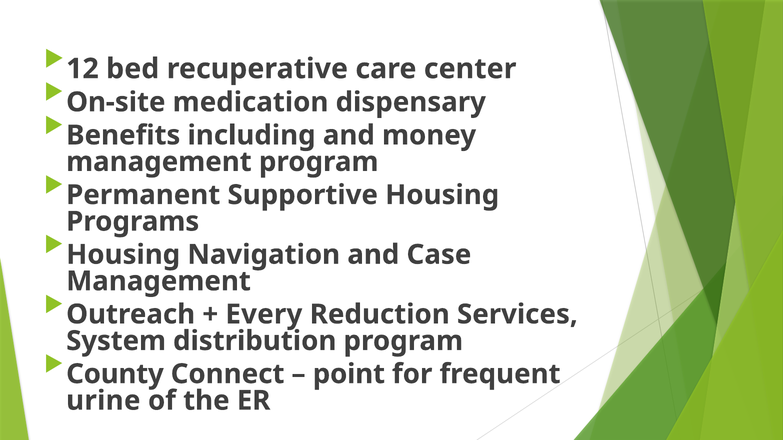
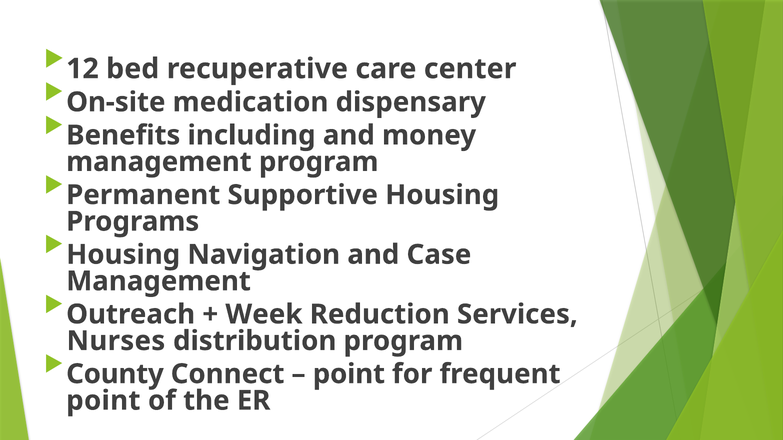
Every: Every -> Week
System: System -> Nurses
urine at (103, 401): urine -> point
